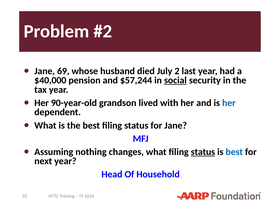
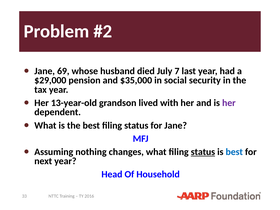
2: 2 -> 7
$40,000: $40,000 -> $29,000
$57,244: $57,244 -> $35,000
social underline: present -> none
90-year-old: 90-year-old -> 13-year-old
her at (229, 103) colour: blue -> purple
